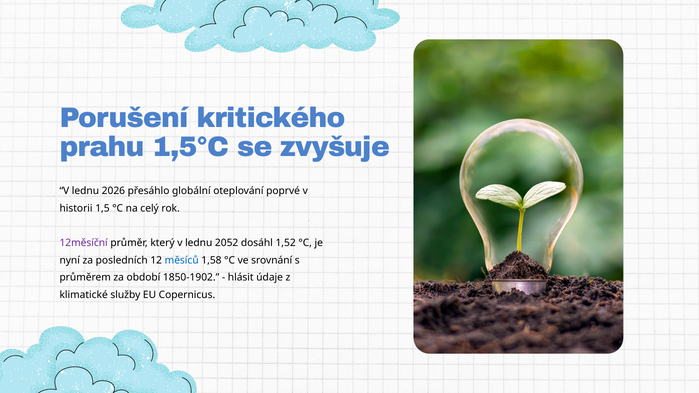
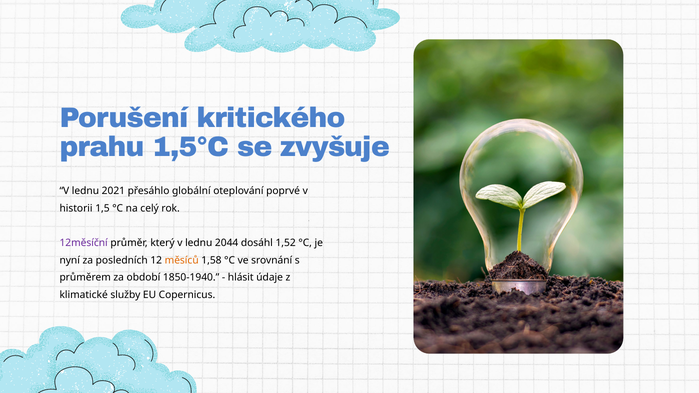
2026: 2026 -> 2021
2052: 2052 -> 2044
měsíců colour: blue -> orange
1850-1902: 1850-1902 -> 1850-1940
